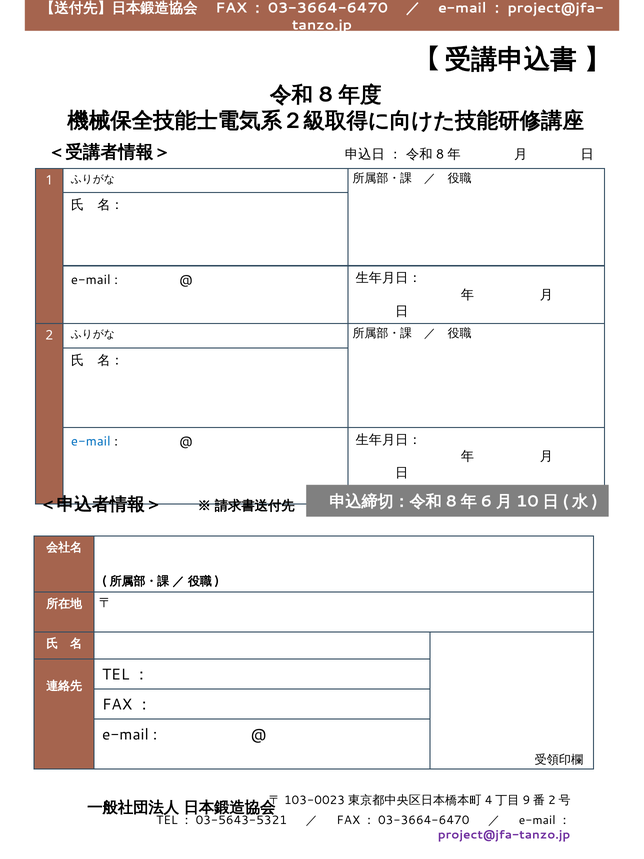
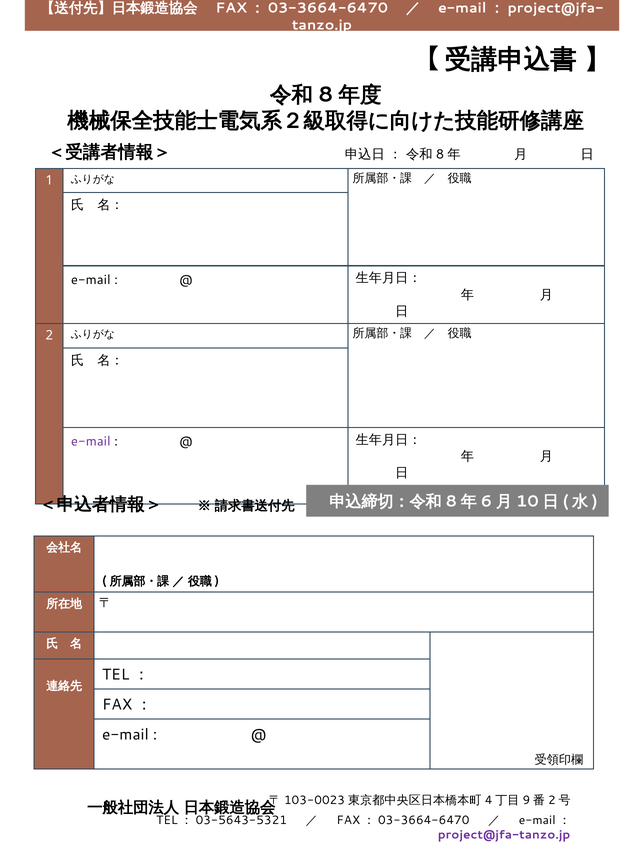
e-mail at (91, 441) colour: blue -> purple
